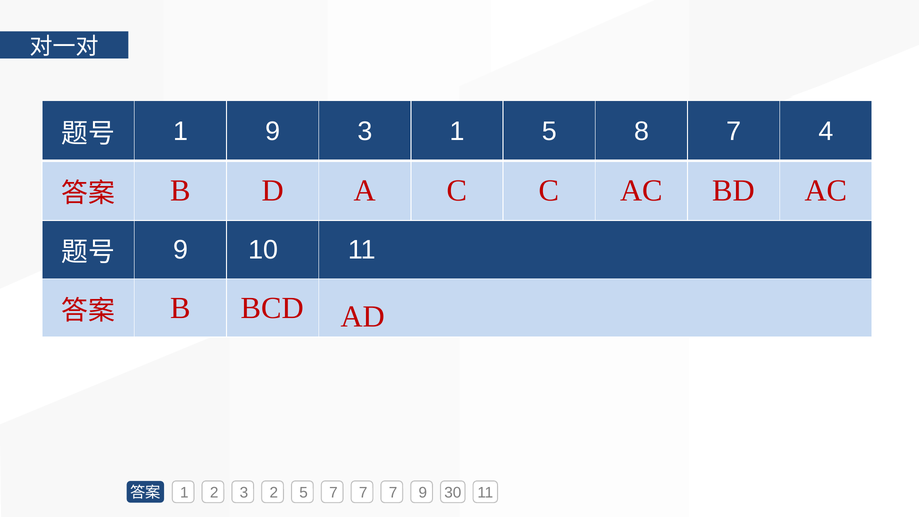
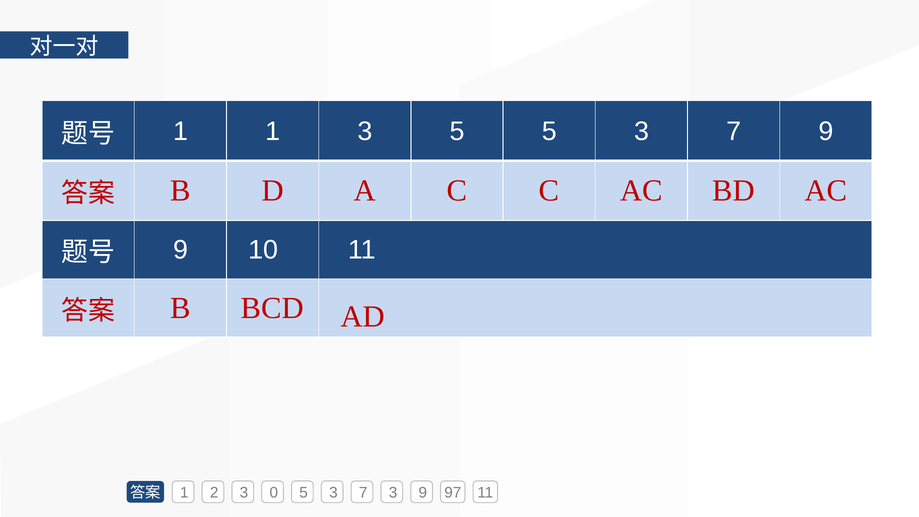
1 9: 9 -> 1
3 1: 1 -> 5
8 at (641, 131): 8 -> 3
7 4: 4 -> 9
3 2: 2 -> 0
7 at (333, 493): 7 -> 3
7 at (393, 493): 7 -> 3
30: 30 -> 97
